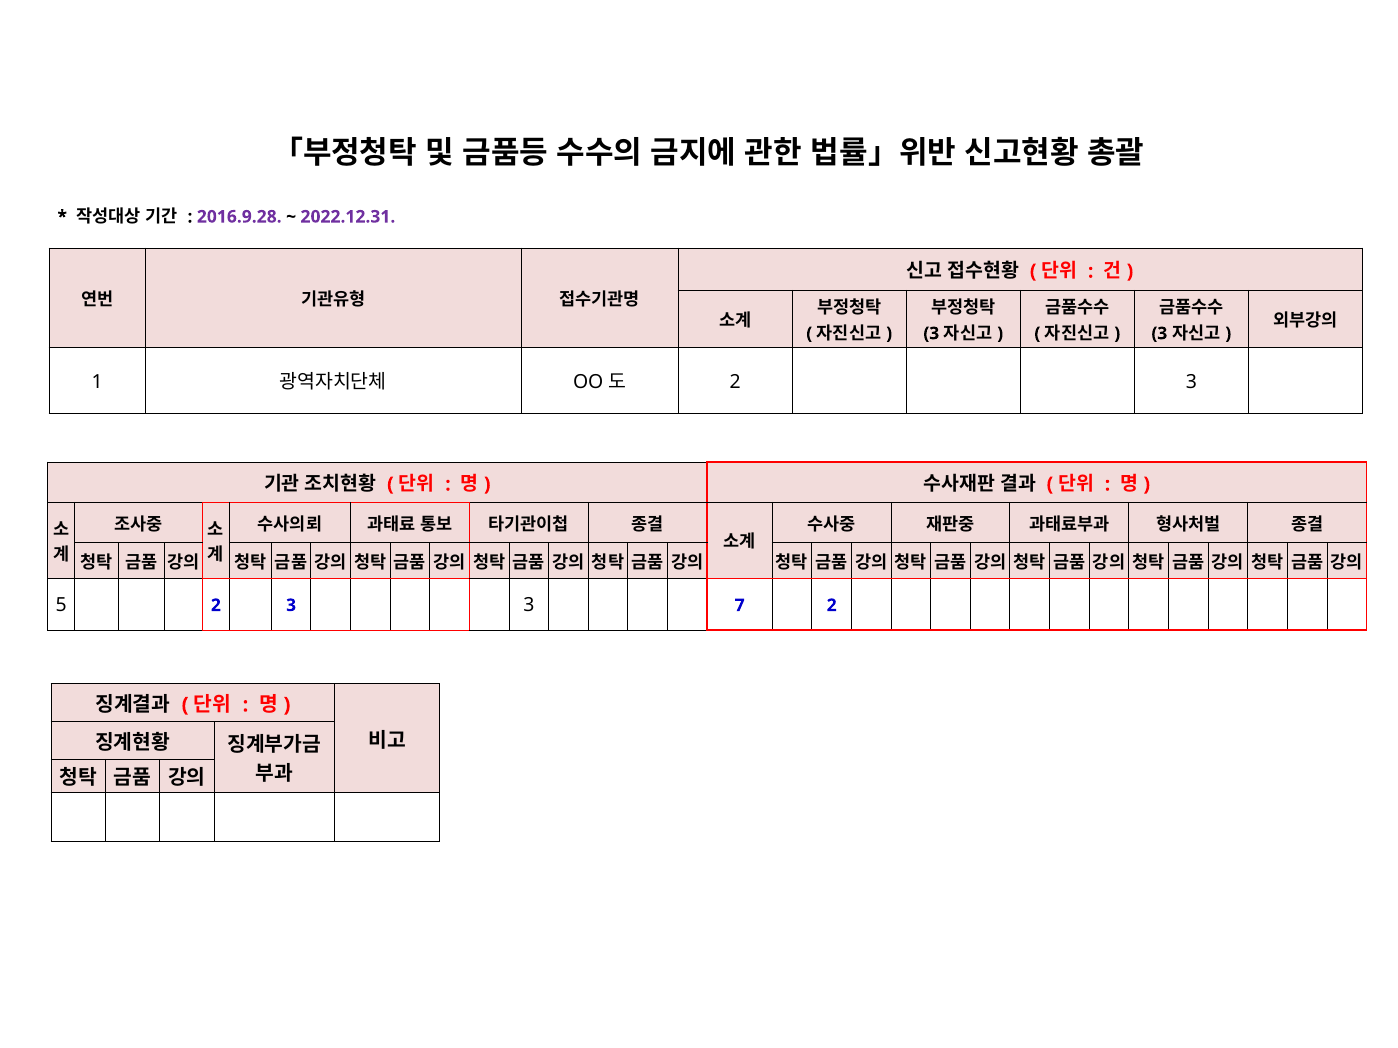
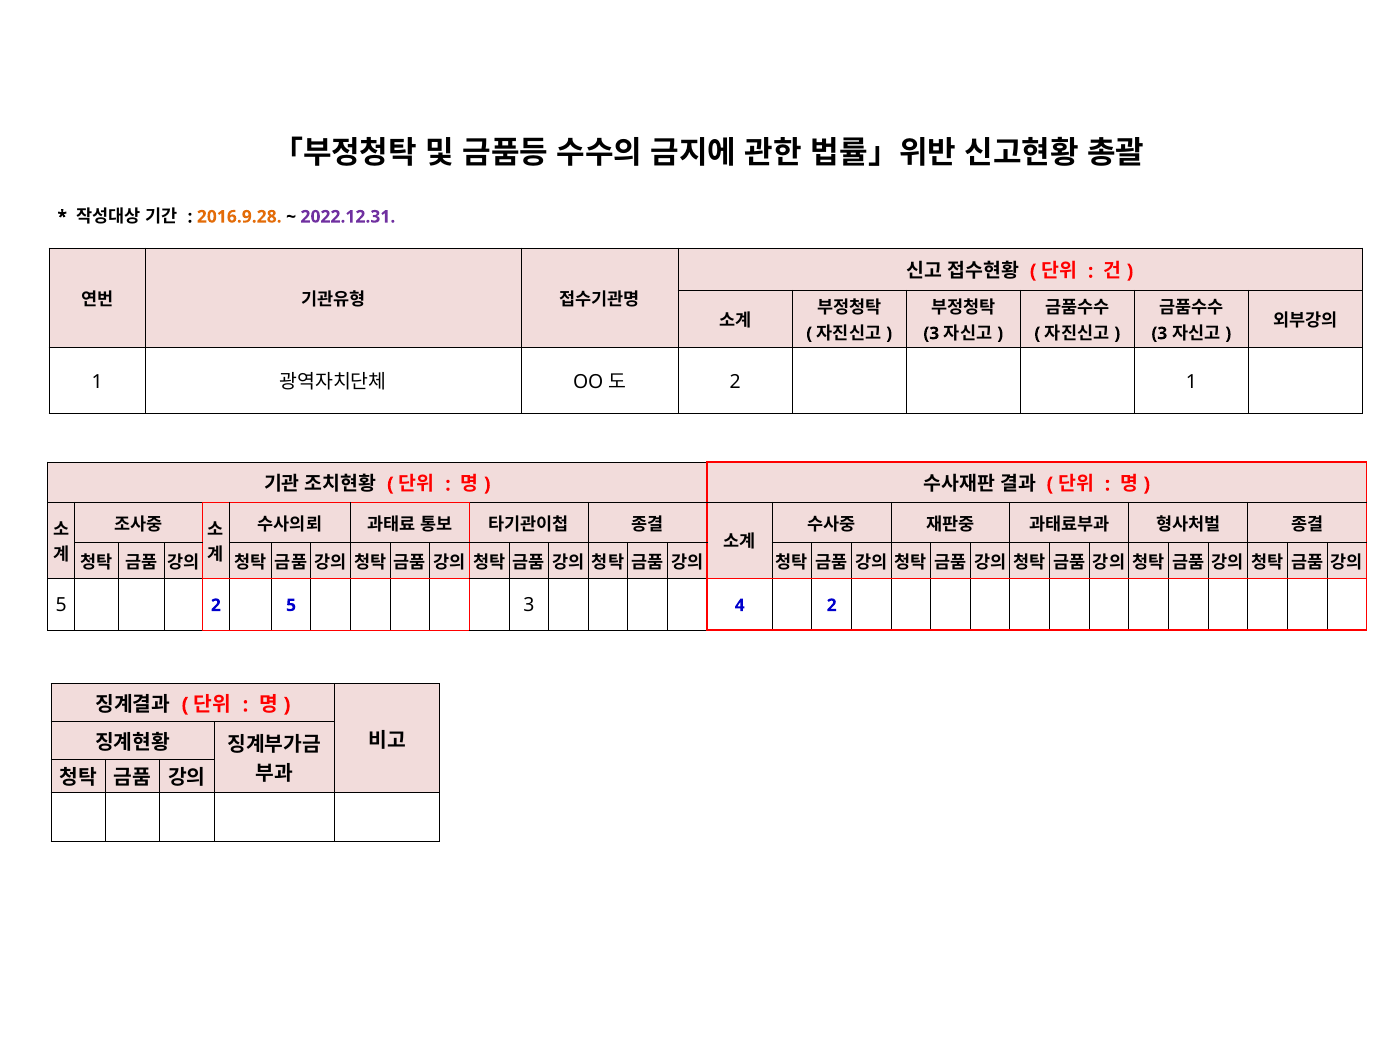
2016.9.28 colour: purple -> orange
3 at (1191, 382): 3 -> 1
5 2 3: 3 -> 5
7: 7 -> 4
